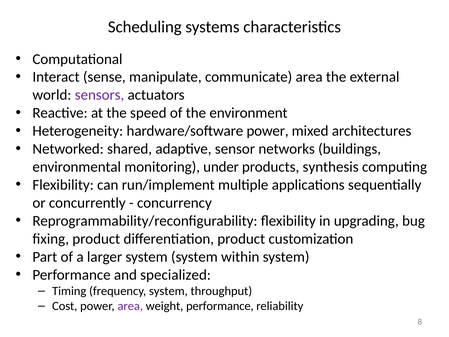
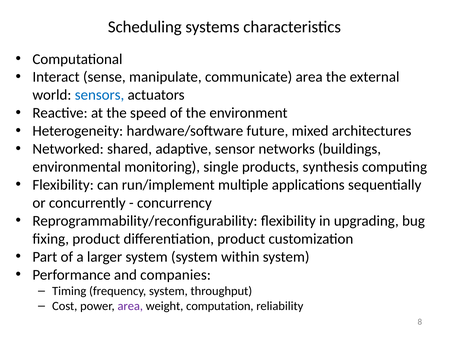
sensors colour: purple -> blue
hardware/software power: power -> future
under: under -> single
specialized: specialized -> companies
weight performance: performance -> computation
